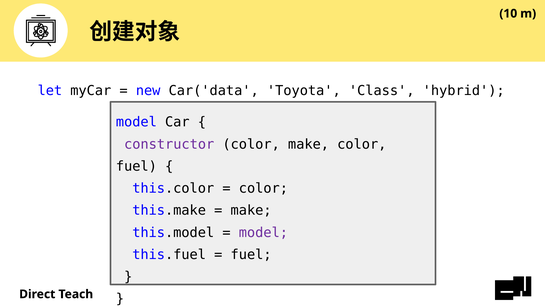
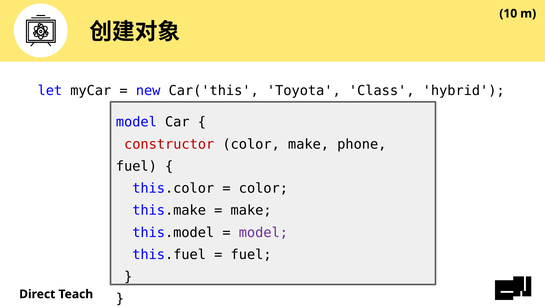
Car('data: Car('data -> Car('this
constructor colour: purple -> red
make color: color -> phone
